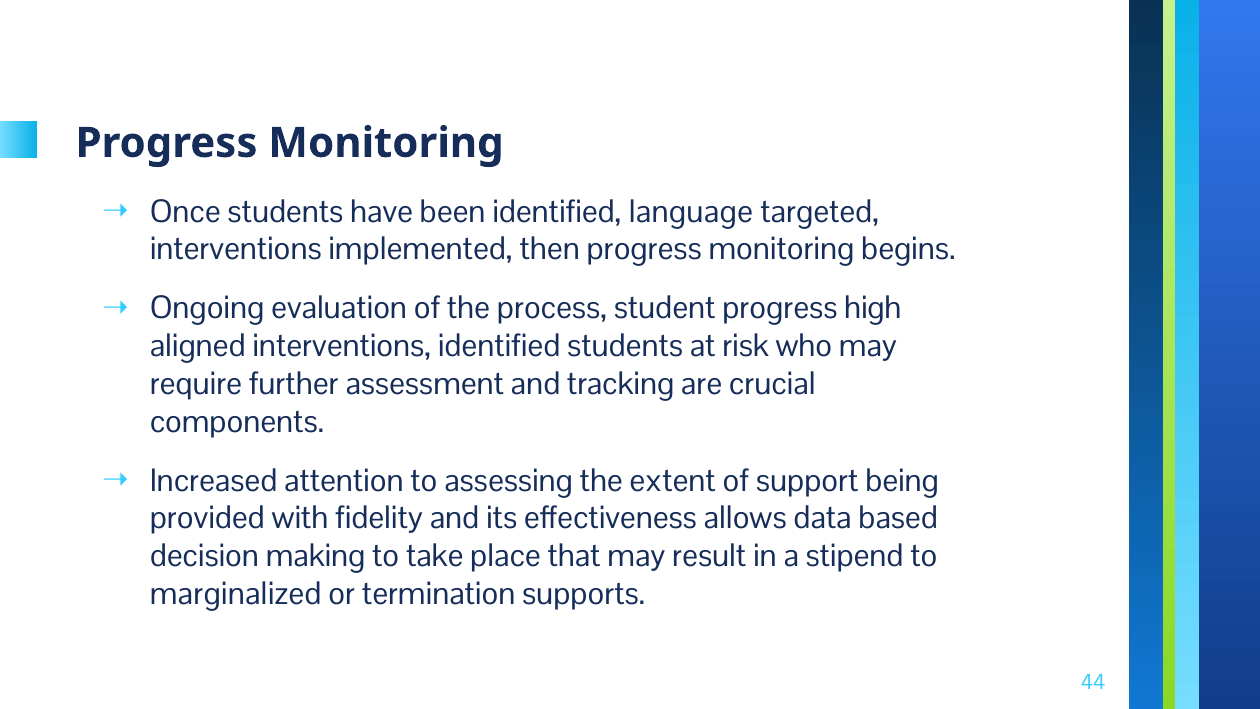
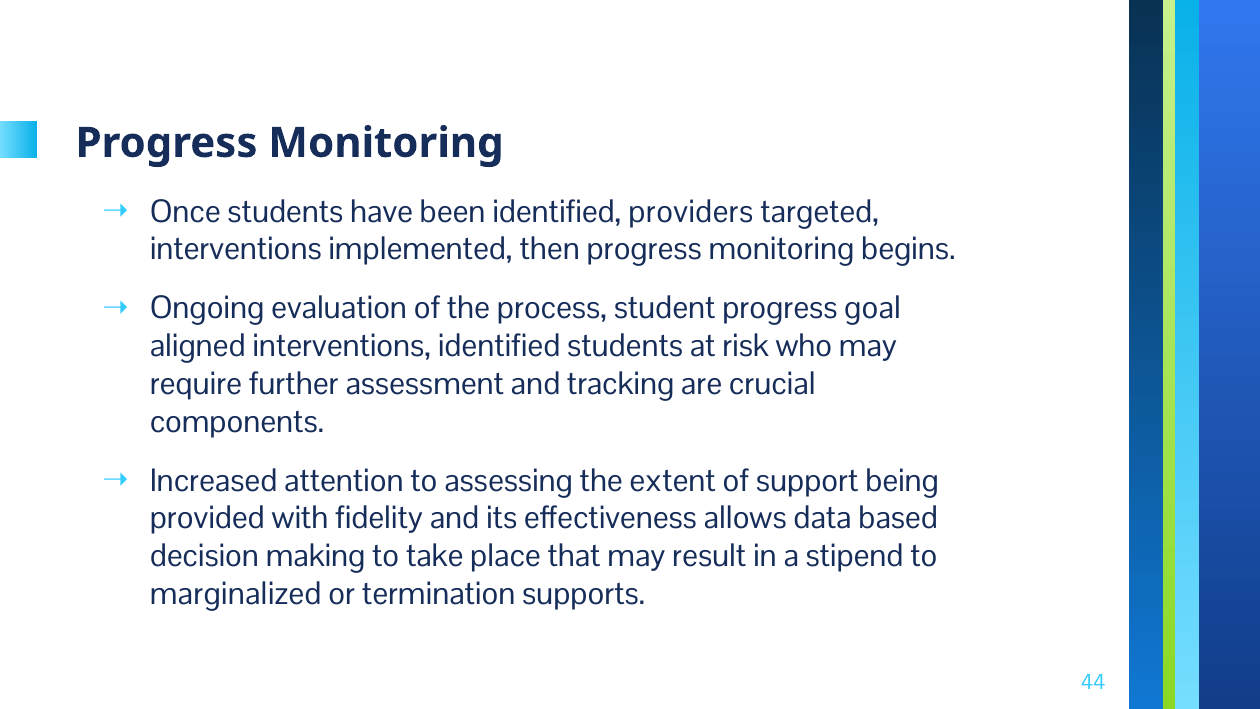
language: language -> providers
high: high -> goal
